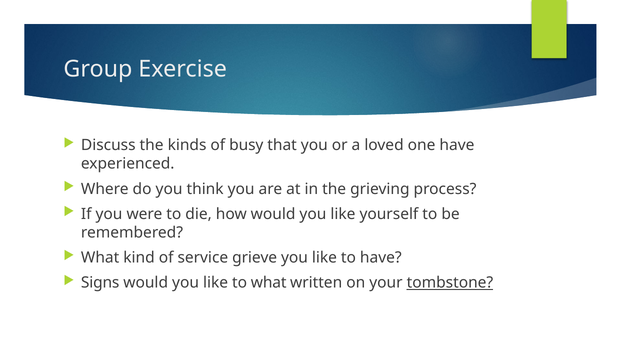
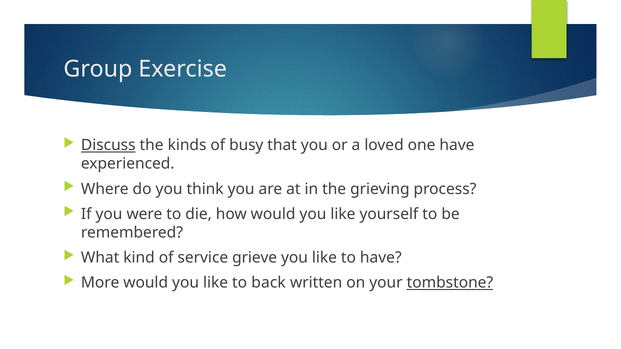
Discuss underline: none -> present
Signs: Signs -> More
to what: what -> back
